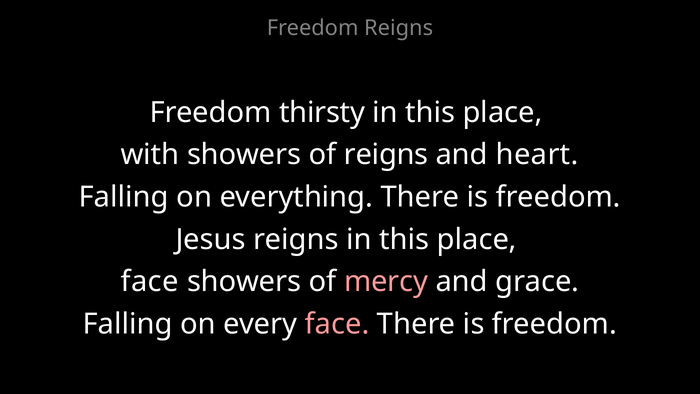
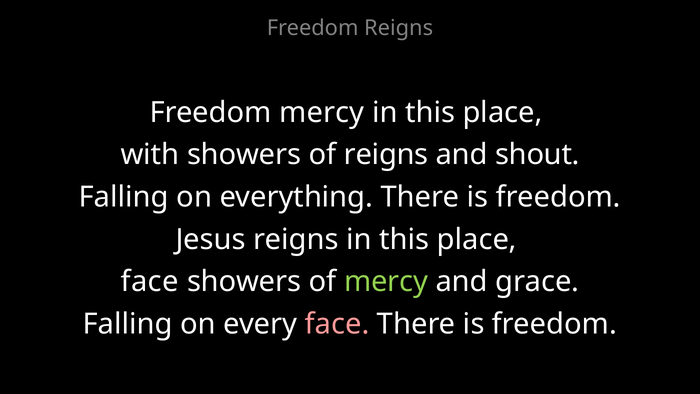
Freedom thirsty: thirsty -> mercy
heart: heart -> shout
mercy at (386, 282) colour: pink -> light green
